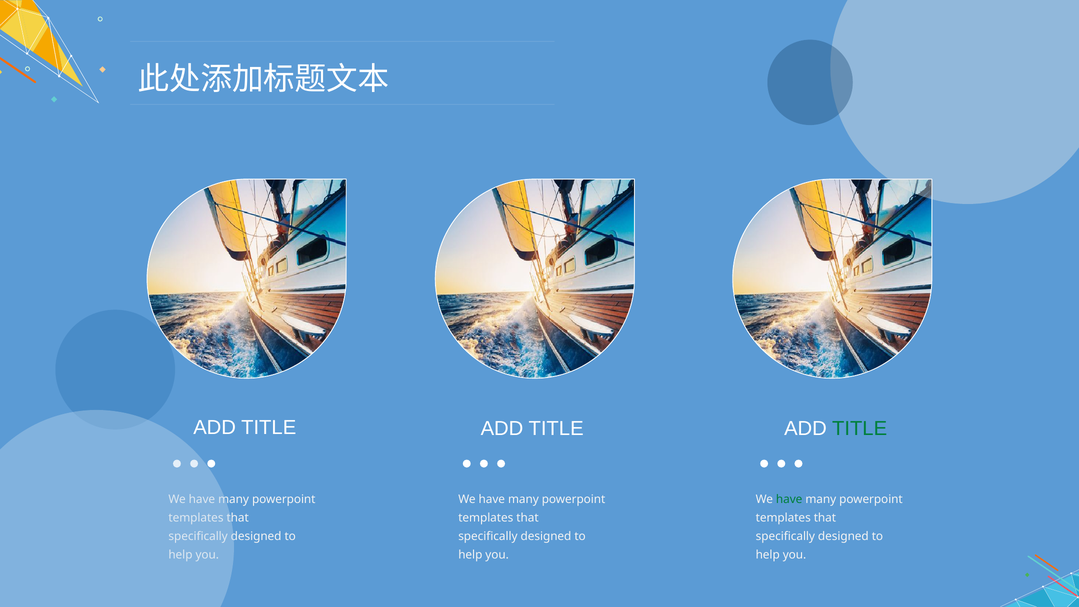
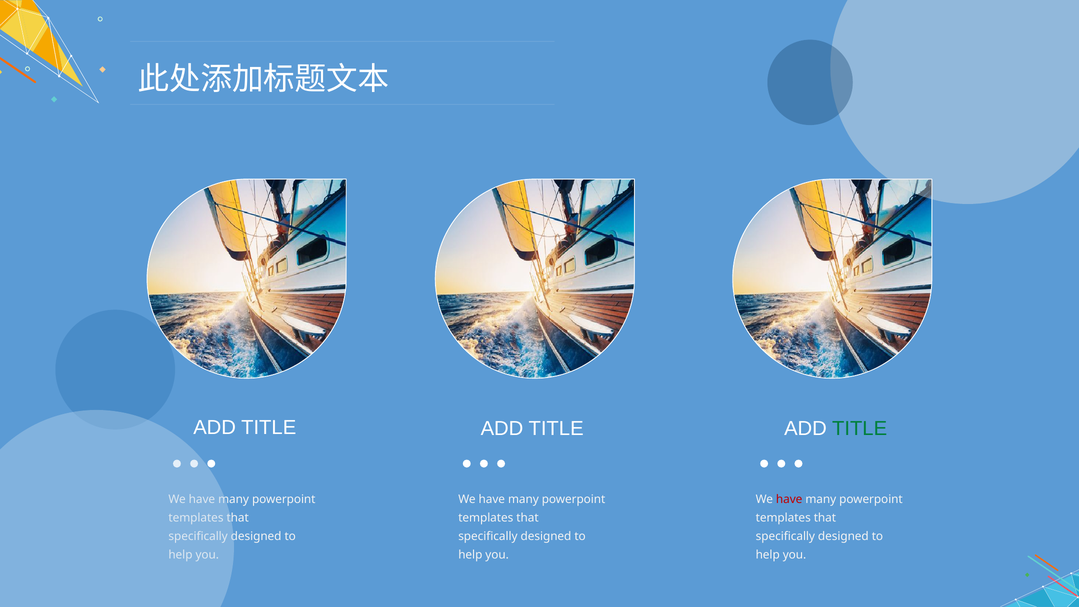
have at (789, 499) colour: green -> red
